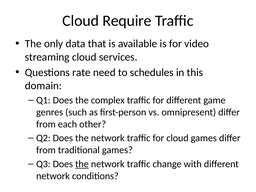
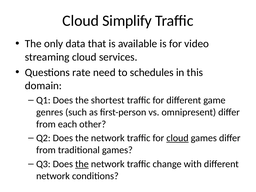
Require: Require -> Simplify
complex: complex -> shortest
cloud at (177, 138) underline: none -> present
